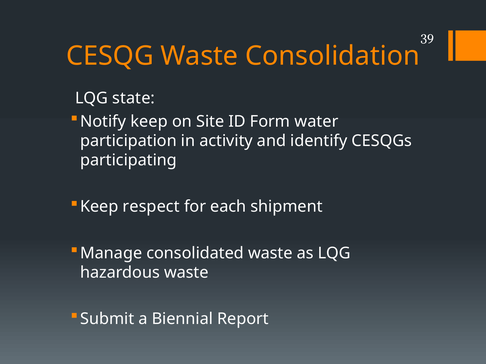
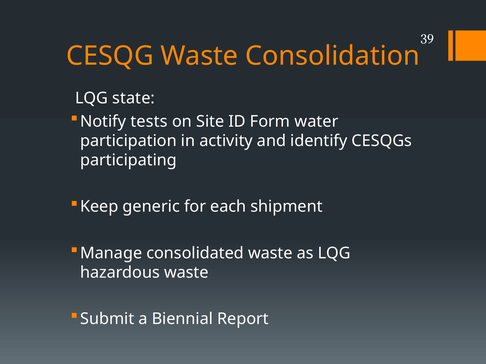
Notify keep: keep -> tests
respect: respect -> generic
